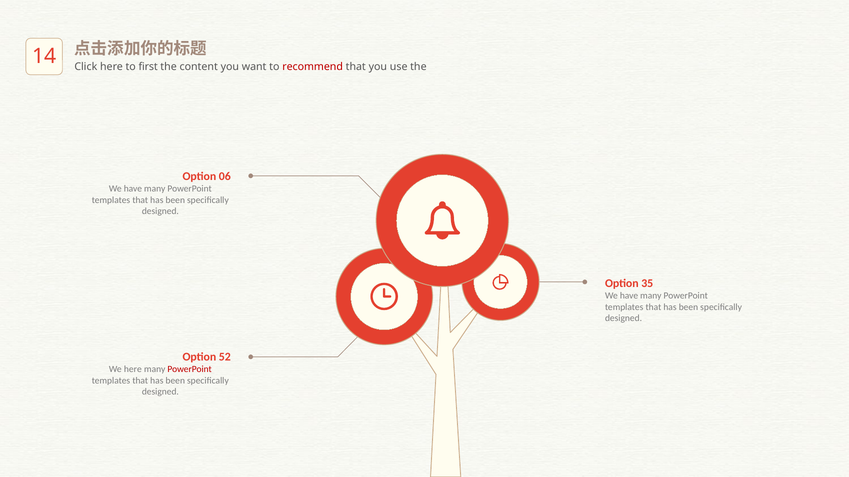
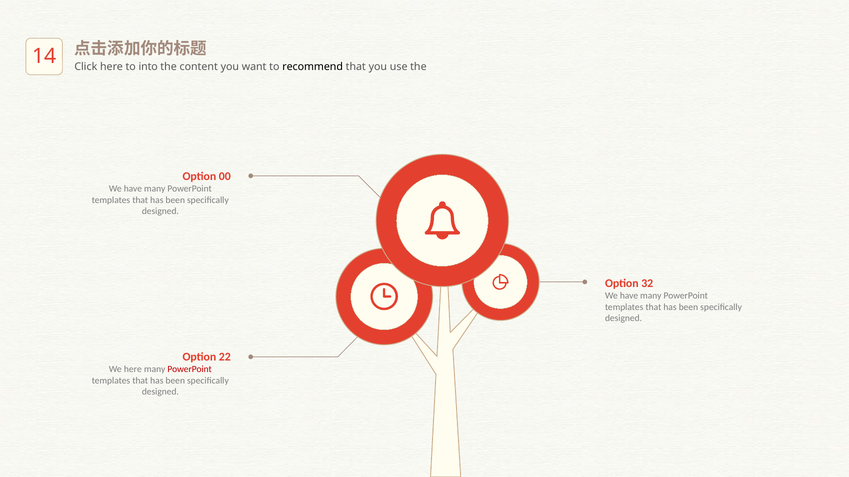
first: first -> into
recommend colour: red -> black
06: 06 -> 00
35: 35 -> 32
52: 52 -> 22
